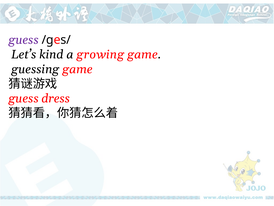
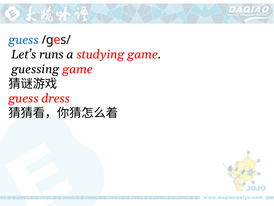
guess at (24, 40) colour: purple -> blue
kind: kind -> runs
growing: growing -> studying
